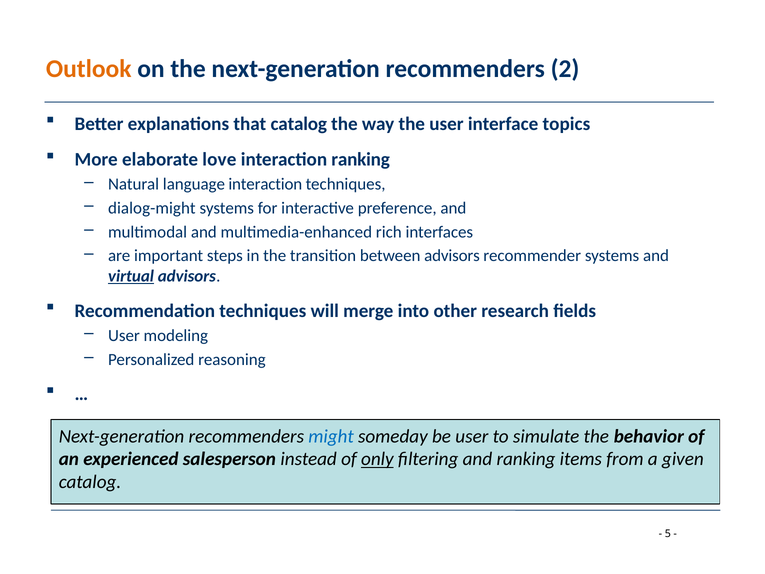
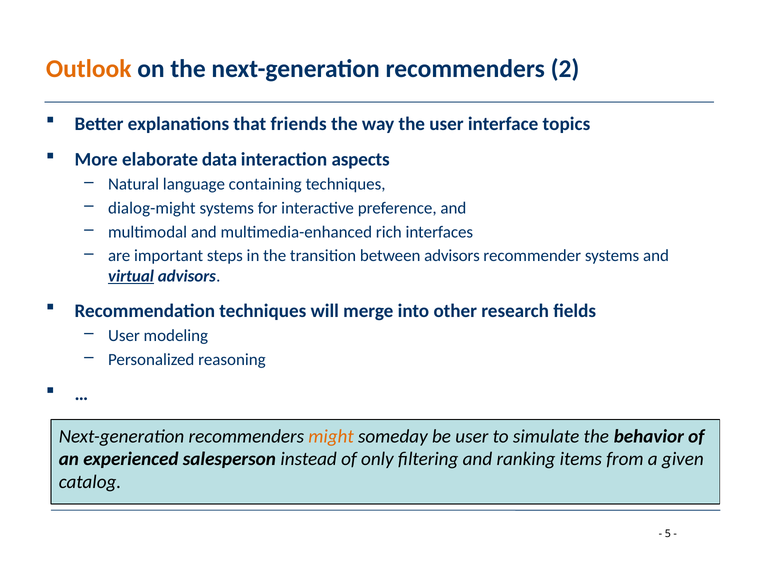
that catalog: catalog -> friends
love: love -> data
interaction ranking: ranking -> aspects
language interaction: interaction -> containing
might colour: blue -> orange
only underline: present -> none
